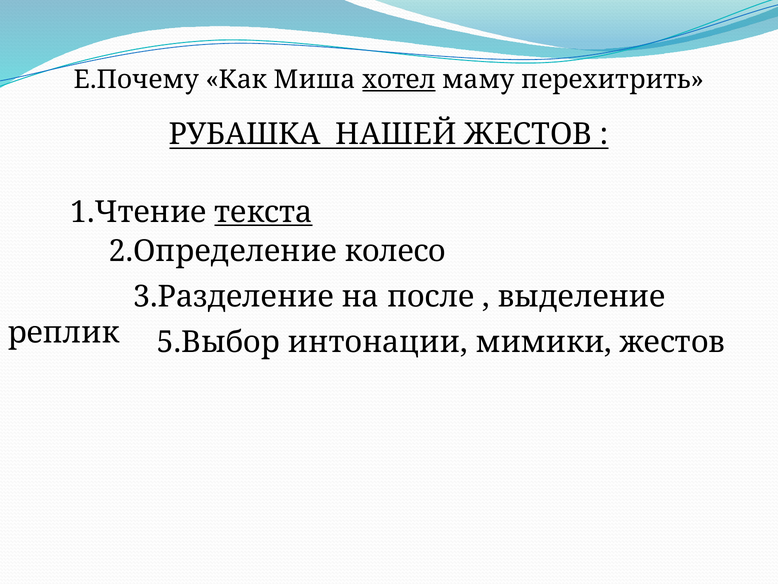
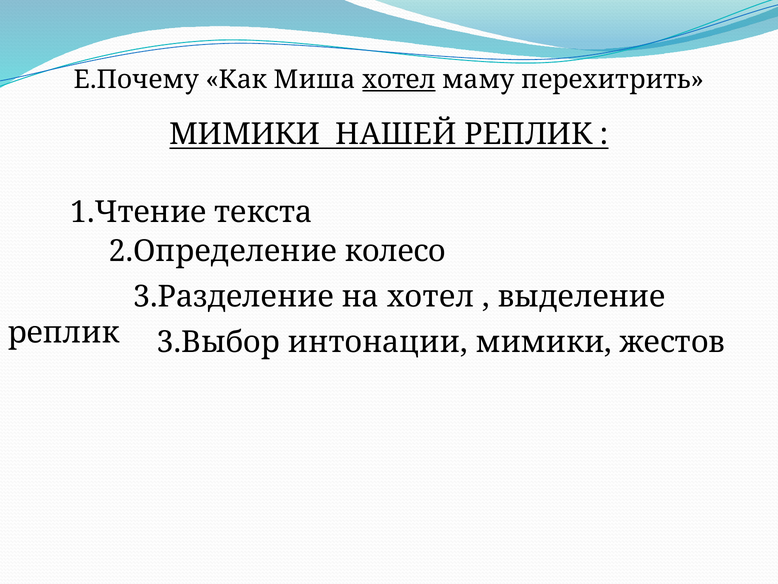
РУБАШКА at (245, 134): РУБАШКА -> МИМИКИ
НАШЕЙ ЖЕСТОВ: ЖЕСТОВ -> РЕПЛИК
текста underline: present -> none
на после: после -> хотел
5.Выбор: 5.Выбор -> 3.Выбор
